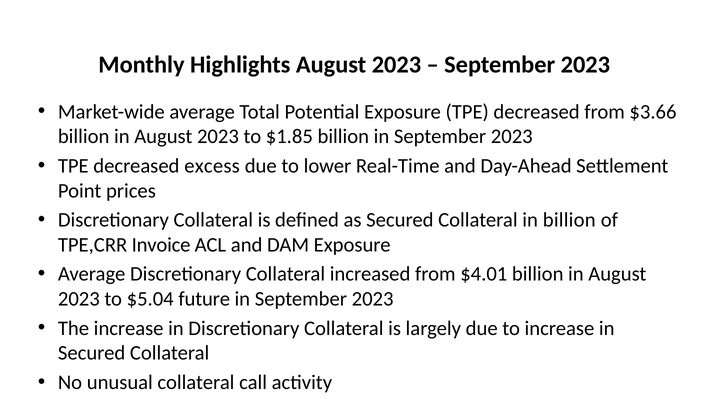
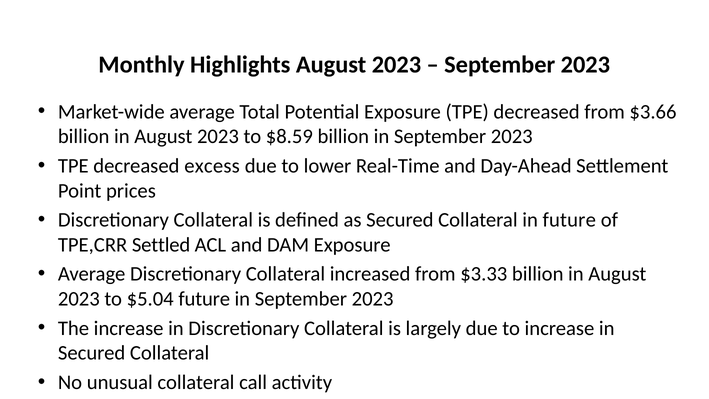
$1.85: $1.85 -> $8.59
in billion: billion -> future
Invoice: Invoice -> Settled
$4.01: $4.01 -> $3.33
